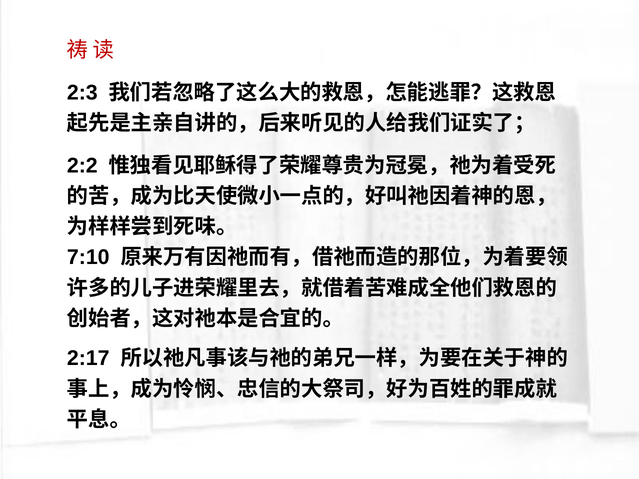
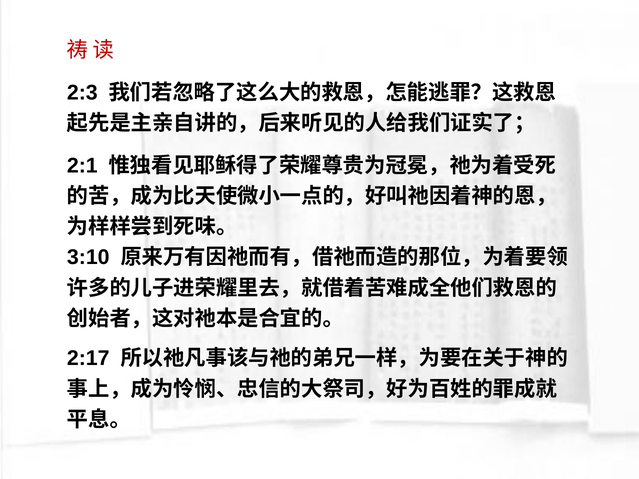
2:2: 2:2 -> 2:1
7:10: 7:10 -> 3:10
